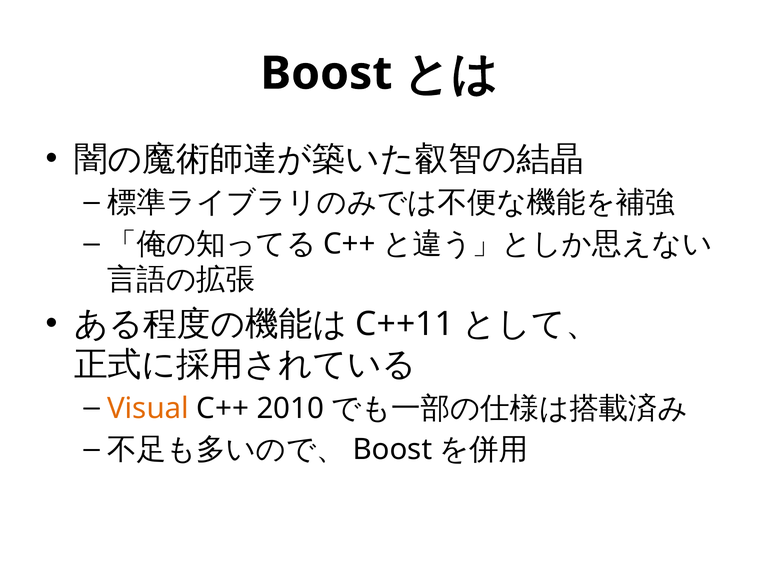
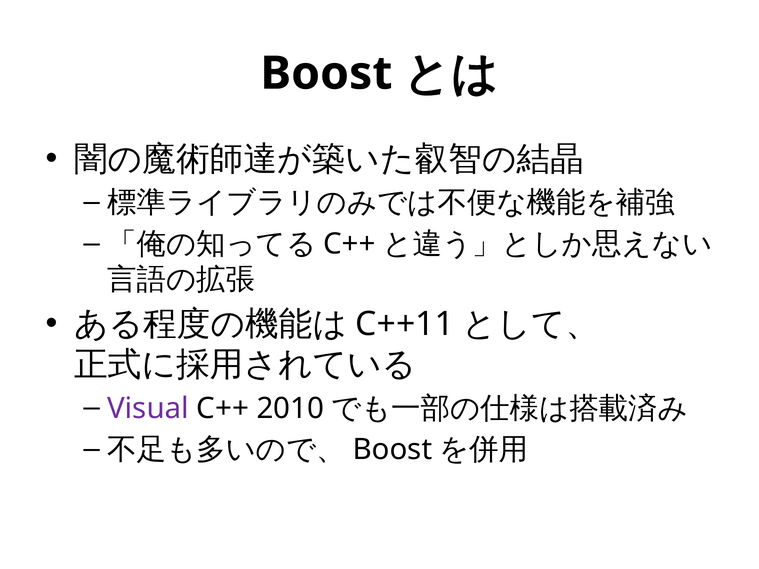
Visual colour: orange -> purple
